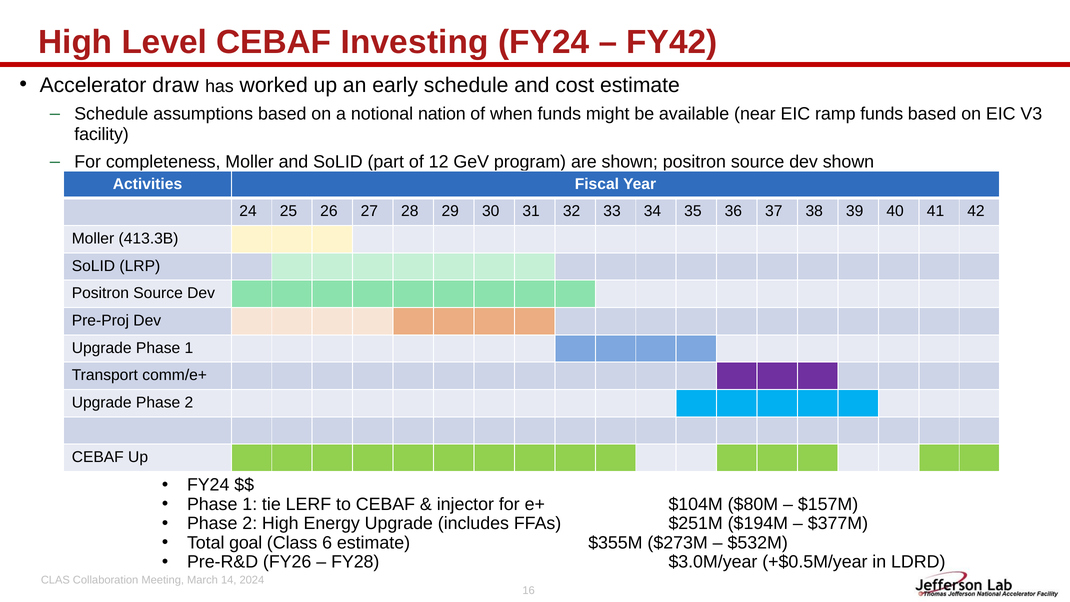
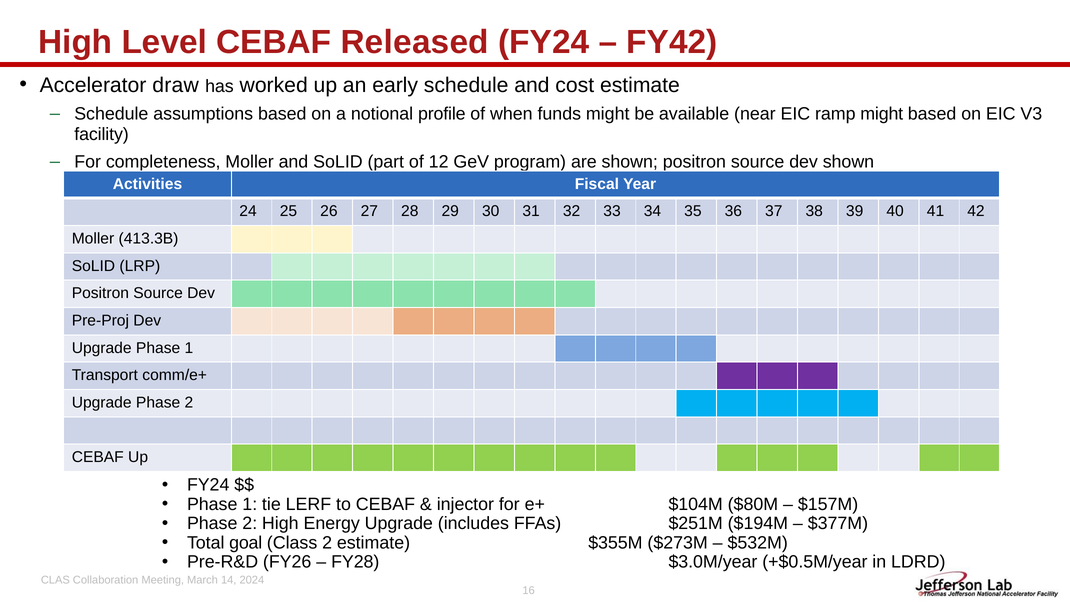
Investing: Investing -> Released
nation: nation -> profile
ramp funds: funds -> might
Class 6: 6 -> 2
